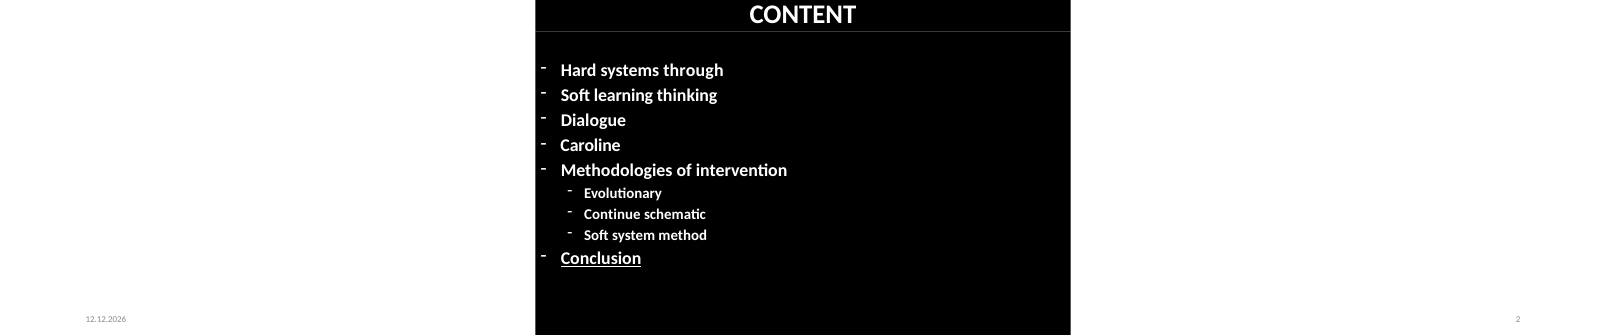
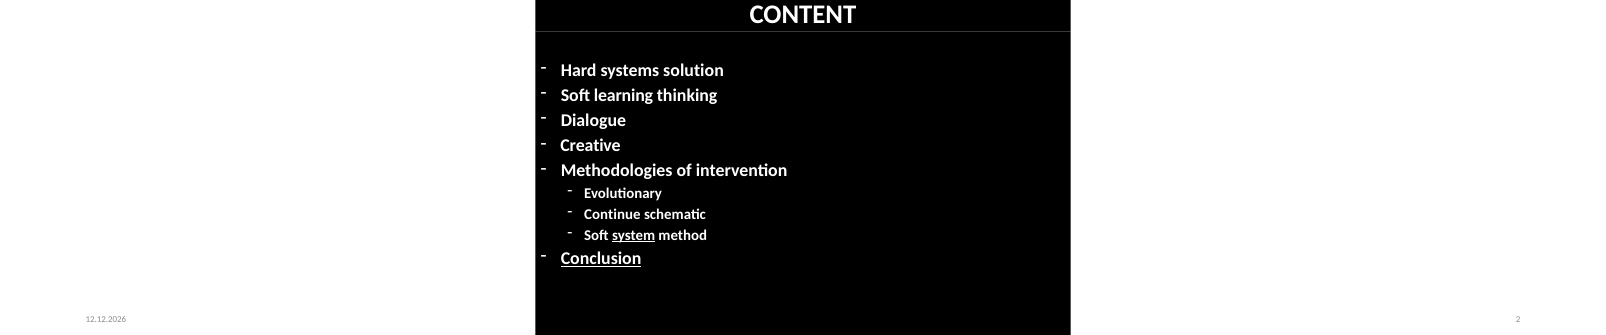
through: through -> solution
Caroline: Caroline -> Creative
system underline: none -> present
